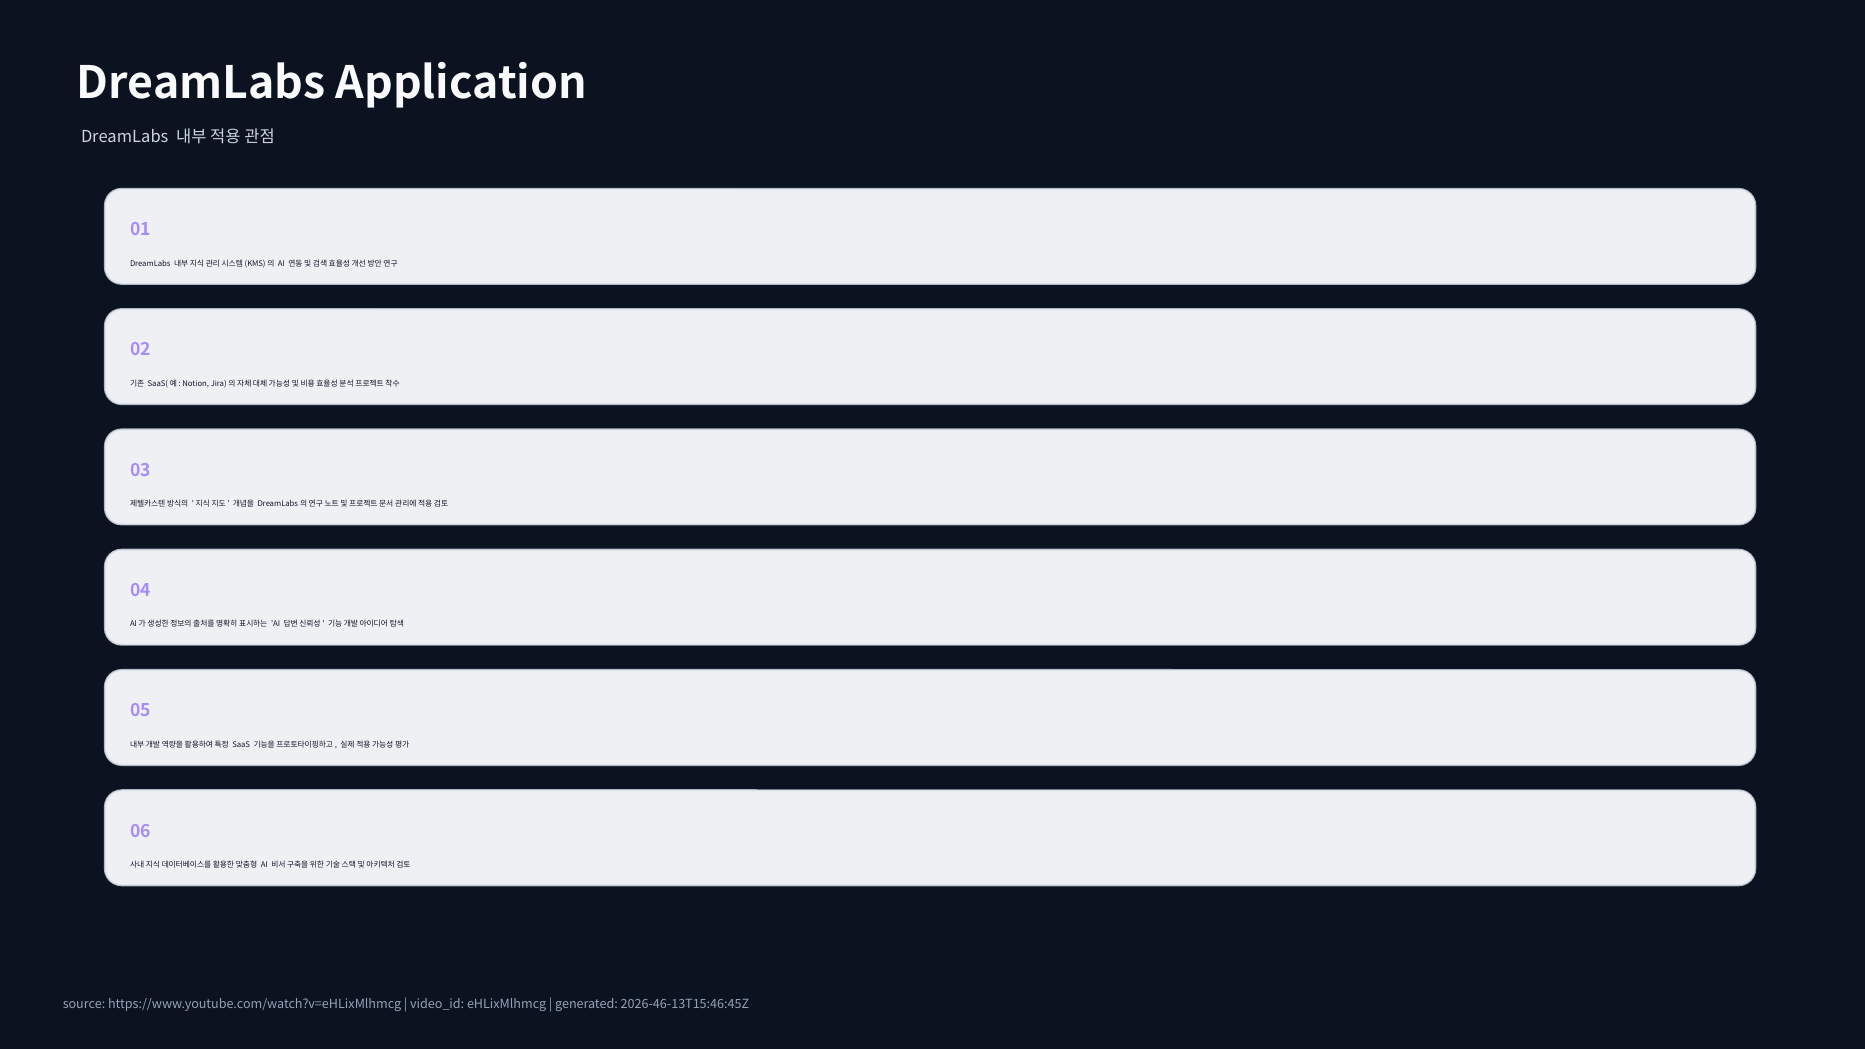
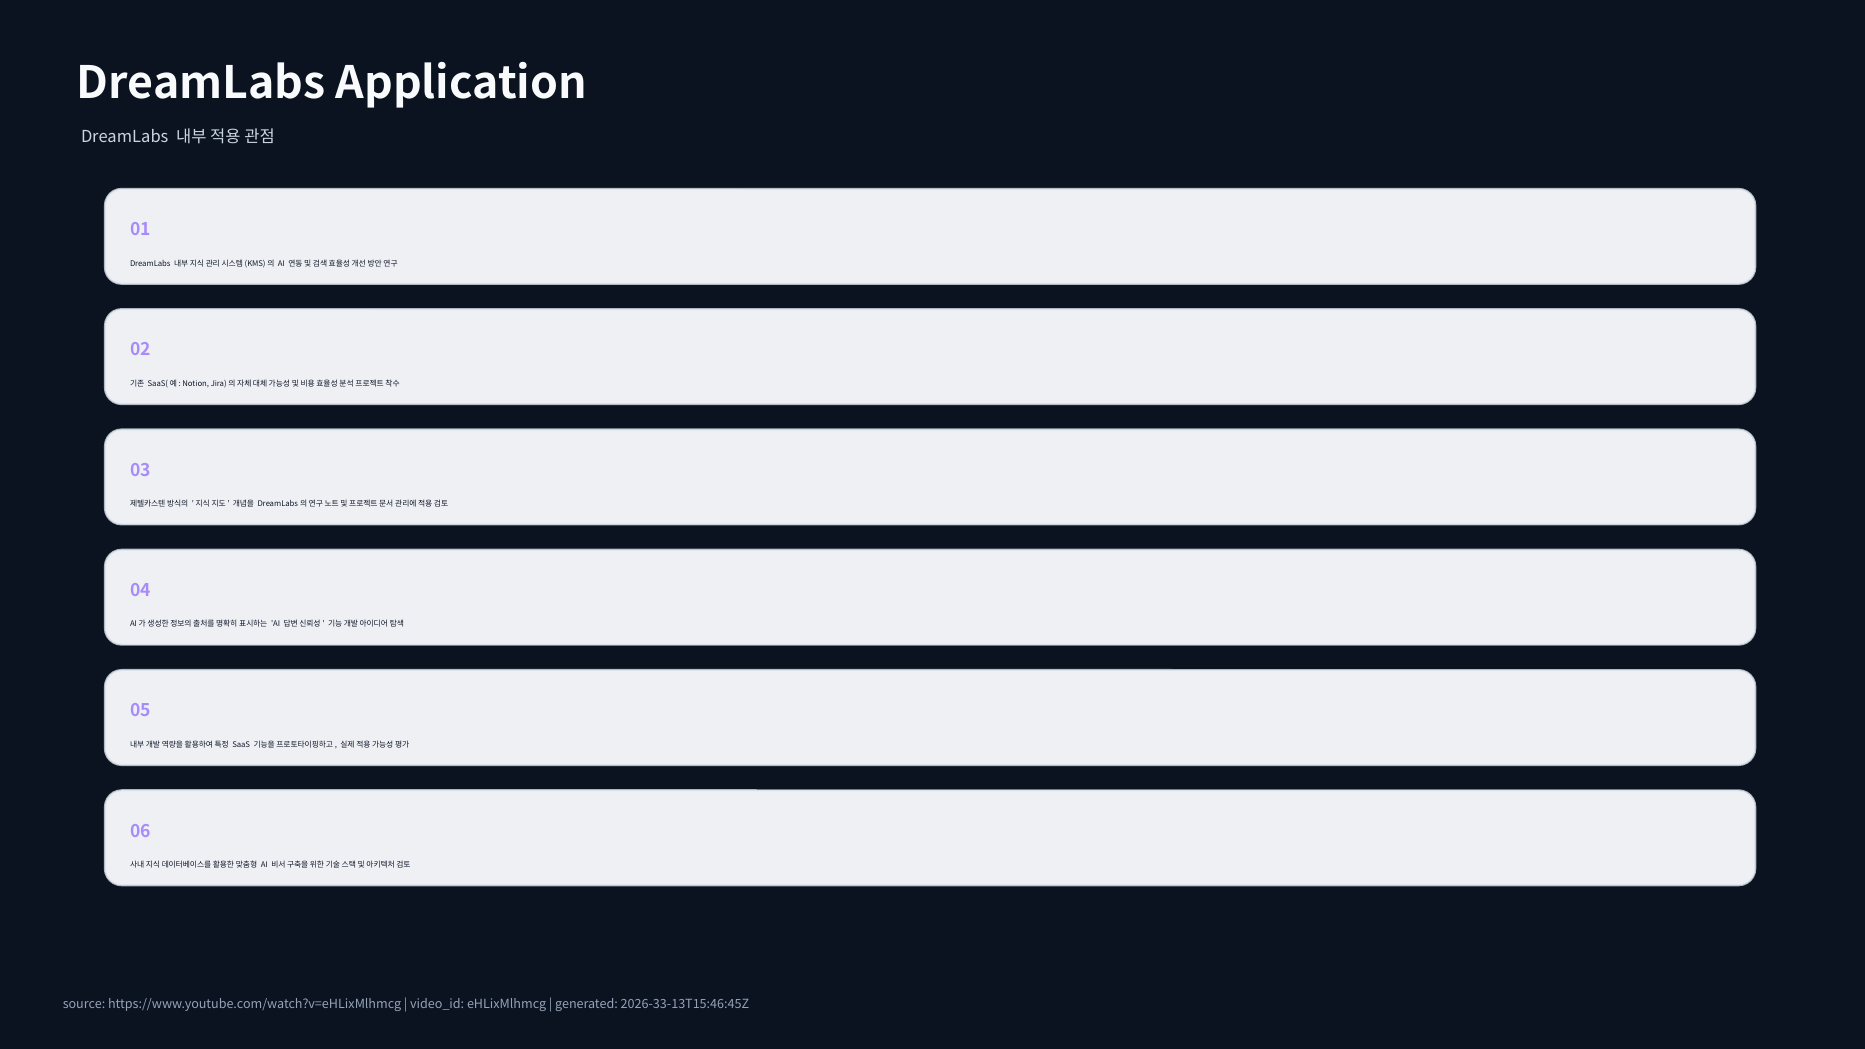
2026-46-13T15:46:45Z: 2026-46-13T15:46:45Z -> 2026-33-13T15:46:45Z
